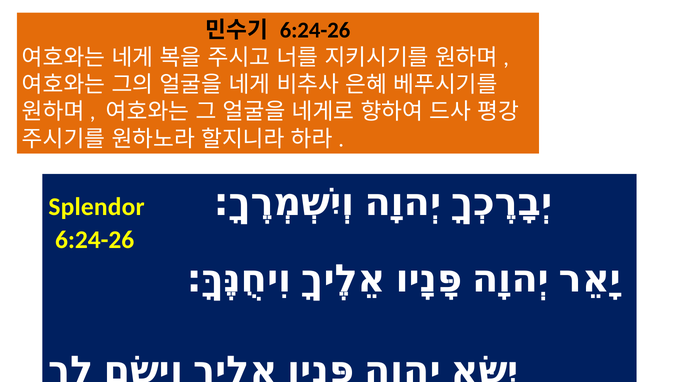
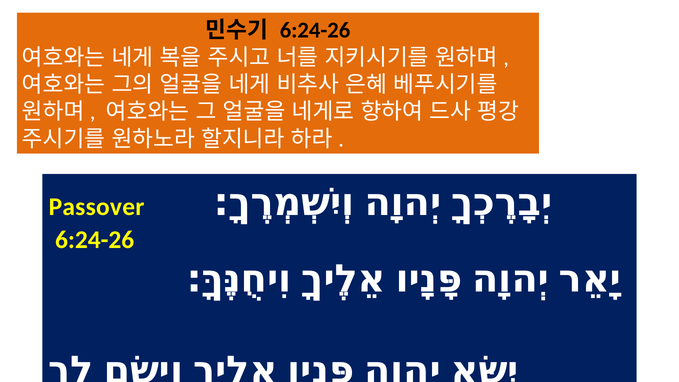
Splendor: Splendor -> Passover
